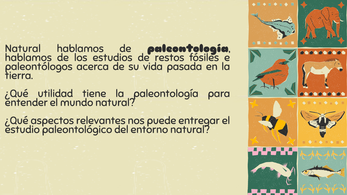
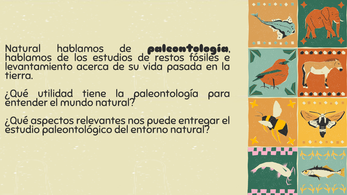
paleontólogos: paleontólogos -> levantamiento
